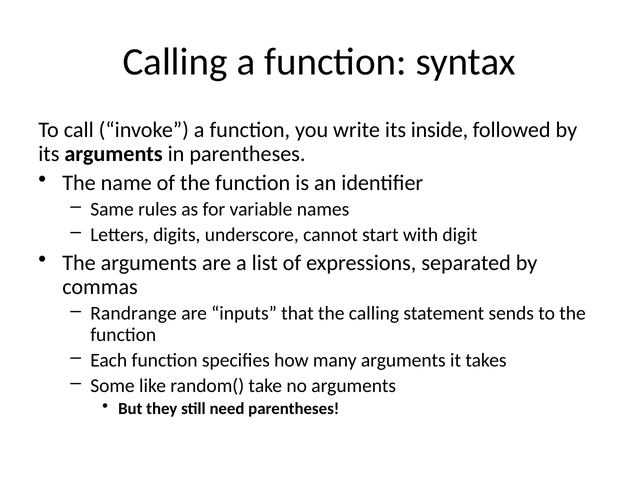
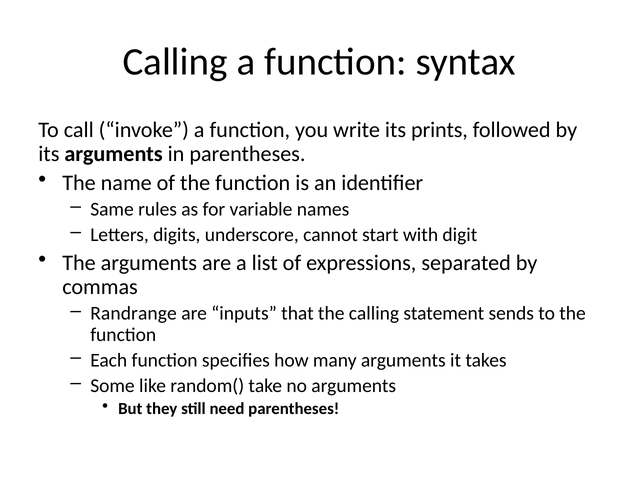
inside: inside -> prints
